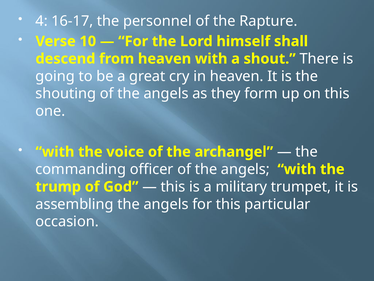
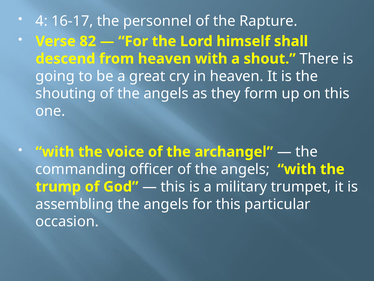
10: 10 -> 82
